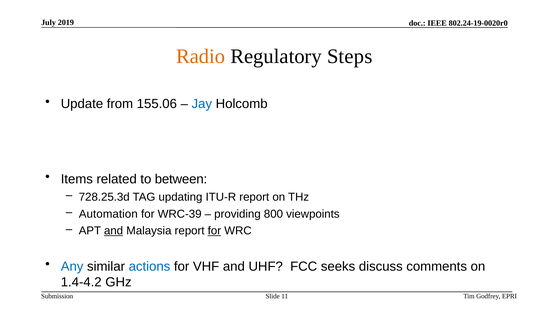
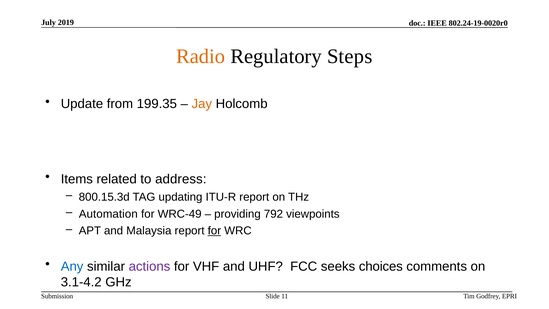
155.06: 155.06 -> 199.35
Jay colour: blue -> orange
between: between -> address
728.25.3d: 728.25.3d -> 800.15.3d
WRC-39: WRC-39 -> WRC-49
800: 800 -> 792
and at (114, 231) underline: present -> none
actions colour: blue -> purple
discuss: discuss -> choices
1.4-4.2: 1.4-4.2 -> 3.1-4.2
